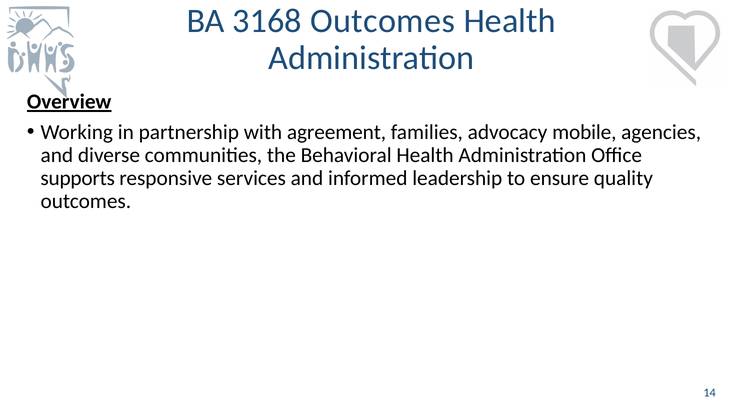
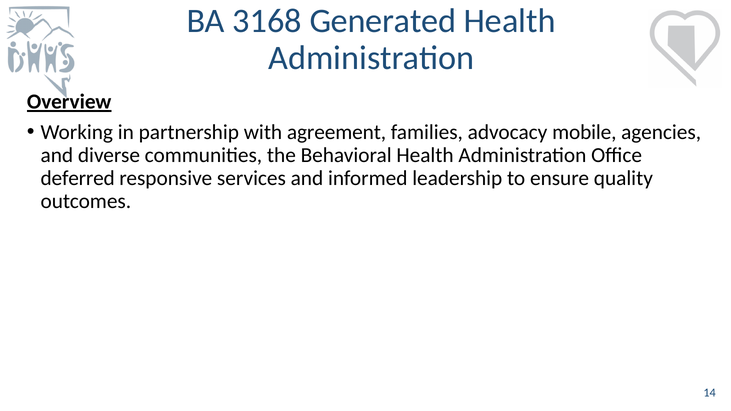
3168 Outcomes: Outcomes -> Generated
supports: supports -> deferred
